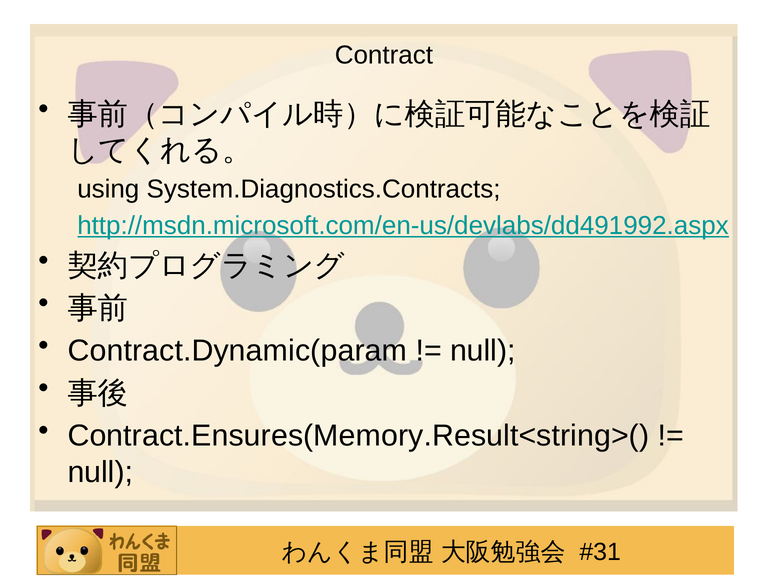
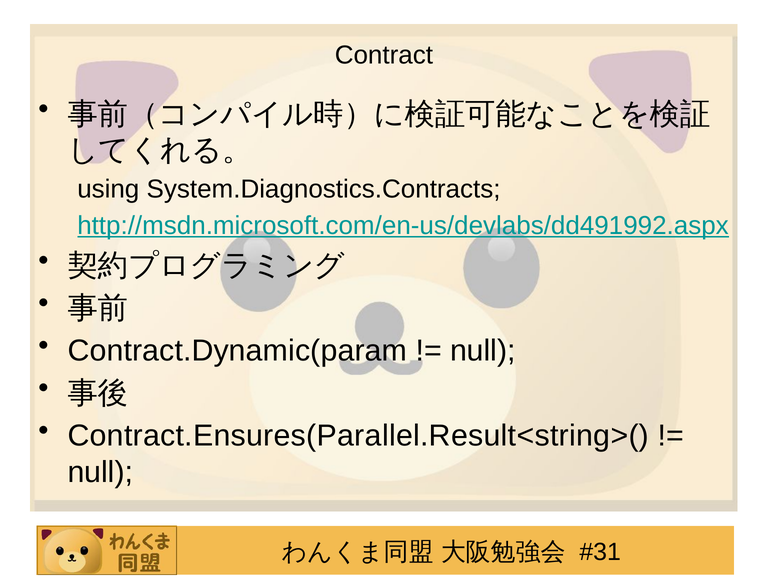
Contract.Ensures(Memory.Result<string>(: Contract.Ensures(Memory.Result<string>( -> Contract.Ensures(Parallel.Result<string>(
